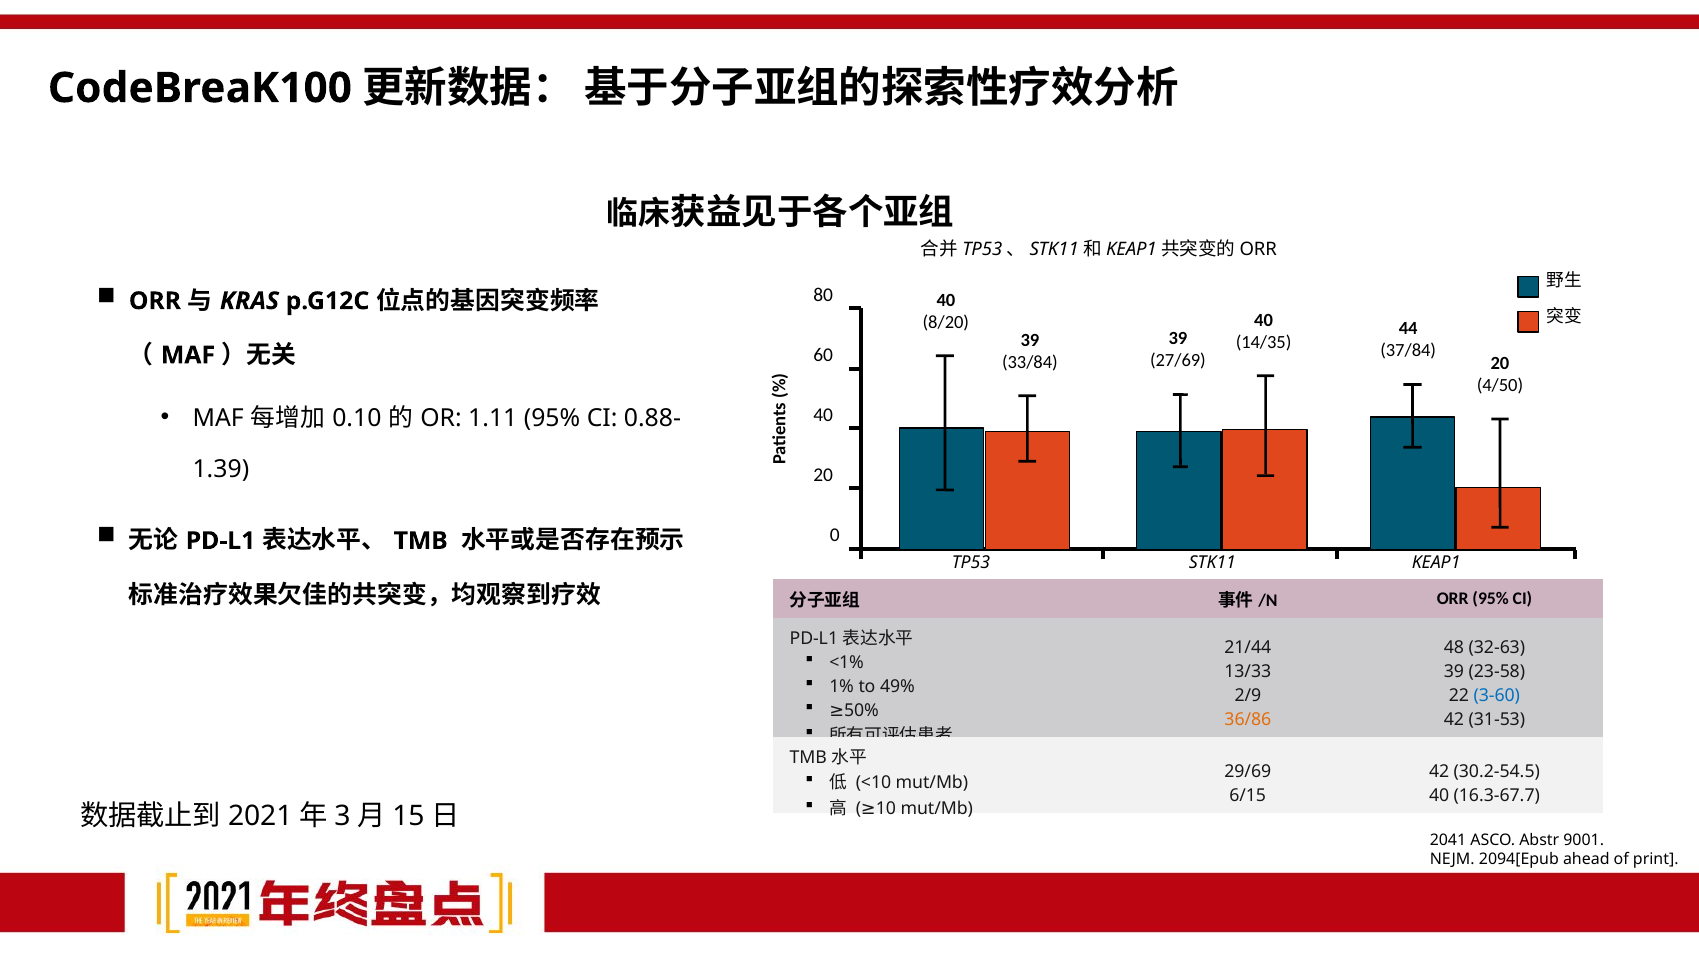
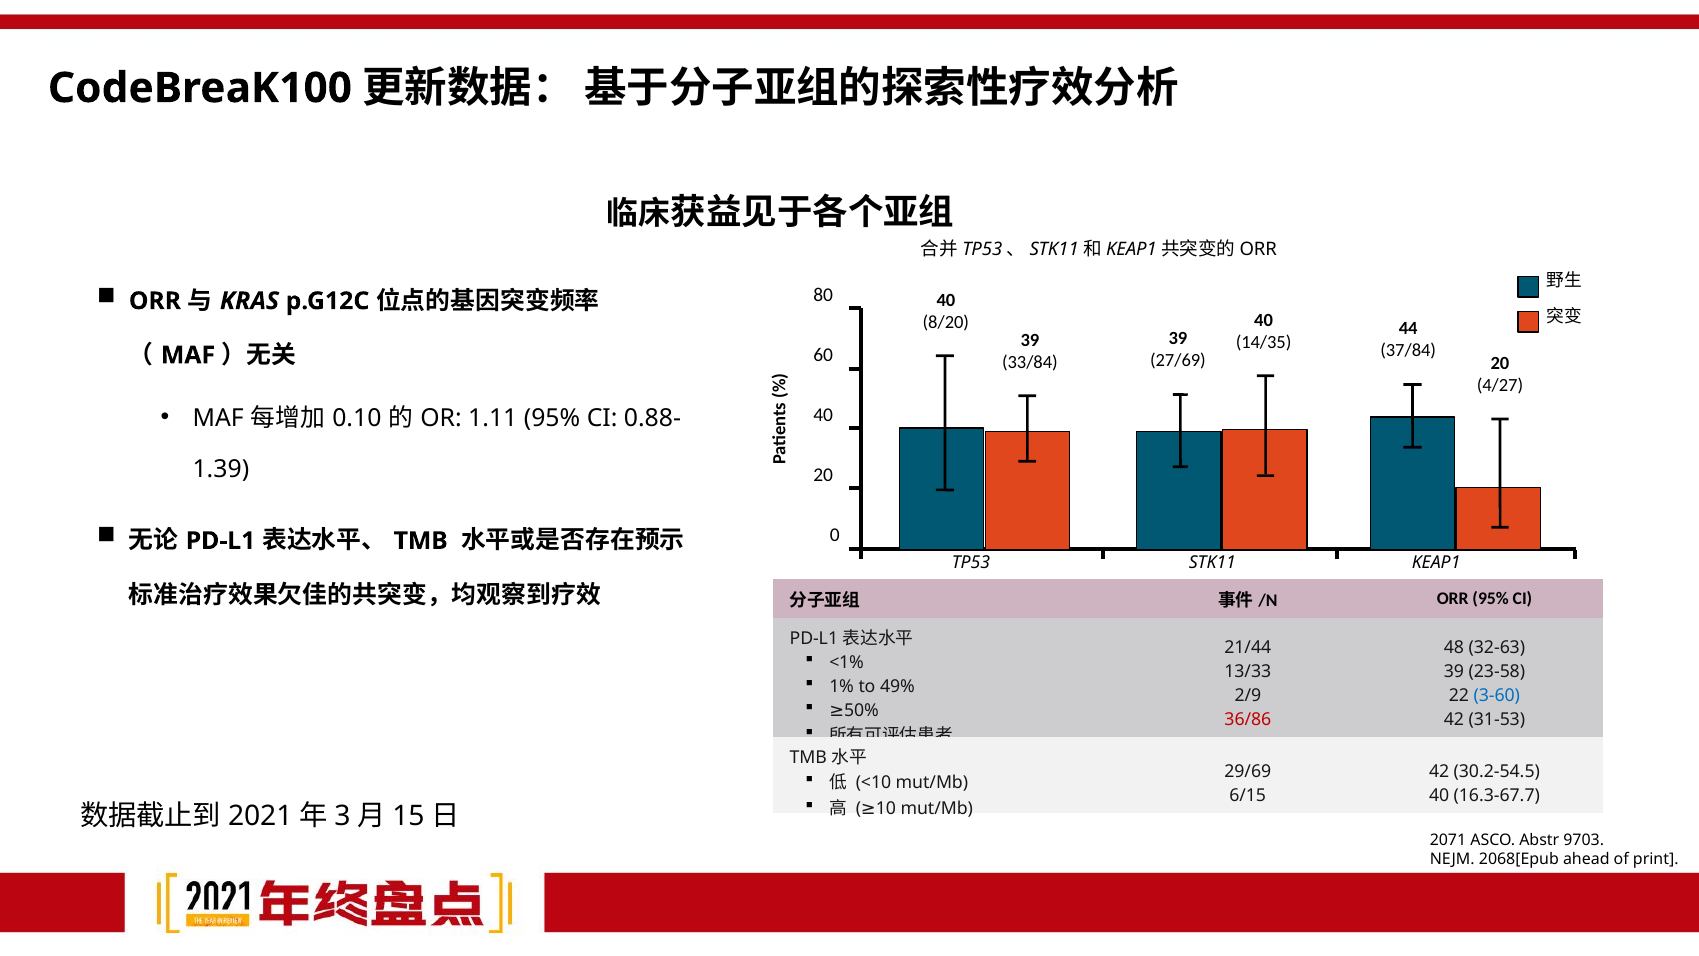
4/50: 4/50 -> 4/27
36/86 colour: orange -> red
2041: 2041 -> 2071
9001: 9001 -> 9703
2094[Epub: 2094[Epub -> 2068[Epub
